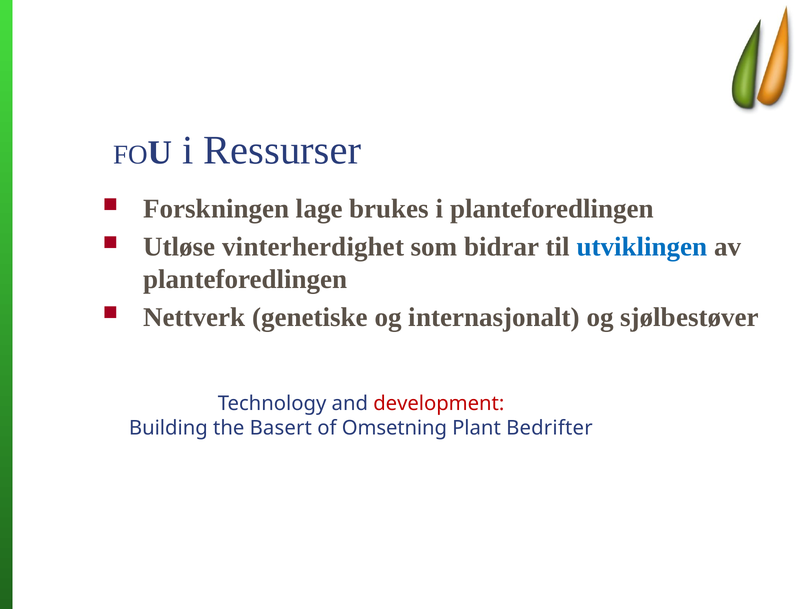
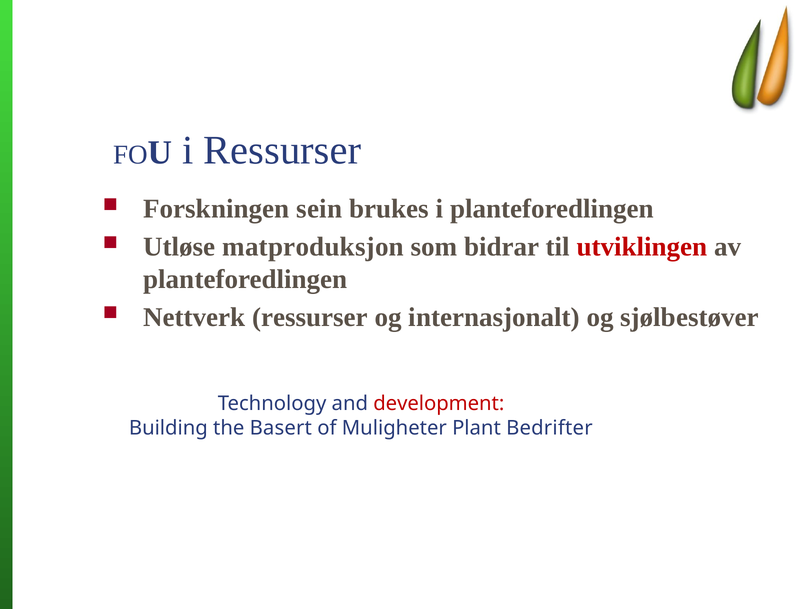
lage: lage -> sein
vinterherdighet: vinterherdighet -> matproduksjon
utviklingen colour: blue -> red
Nettverk genetiske: genetiske -> ressurser
Omsetning: Omsetning -> Muligheter
